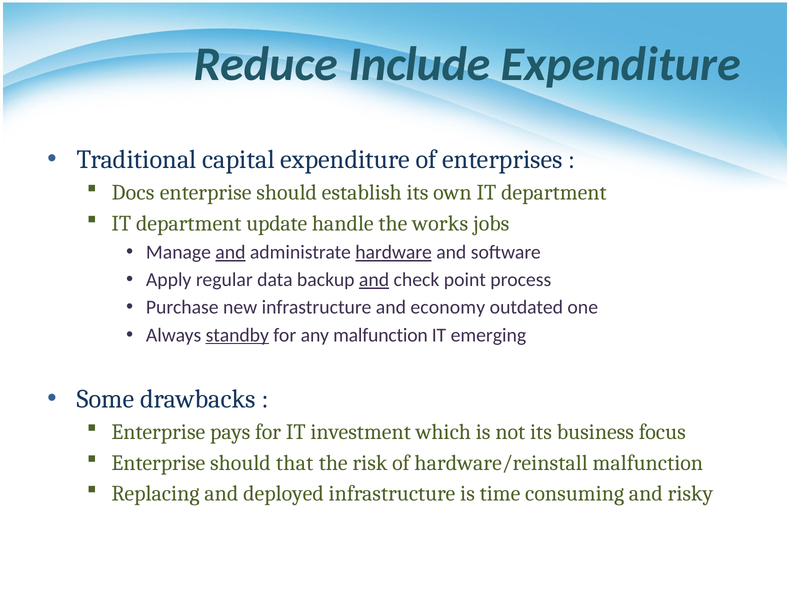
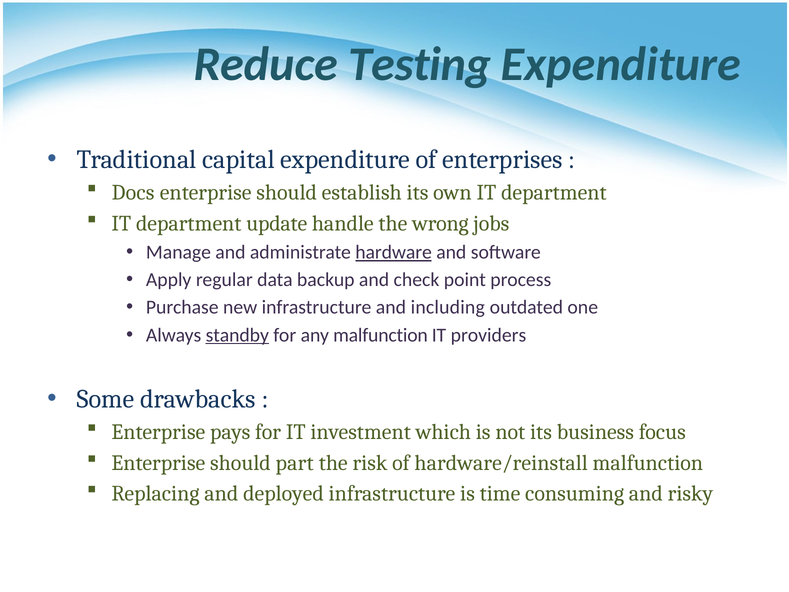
Include: Include -> Testing
works: works -> wrong
and at (230, 252) underline: present -> none
and at (374, 280) underline: present -> none
economy: economy -> including
emerging: emerging -> providers
that: that -> part
